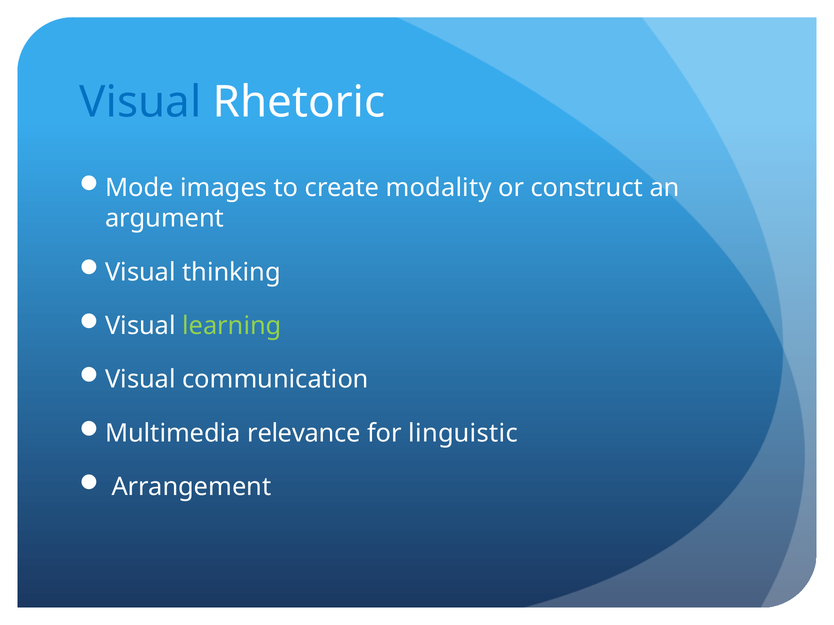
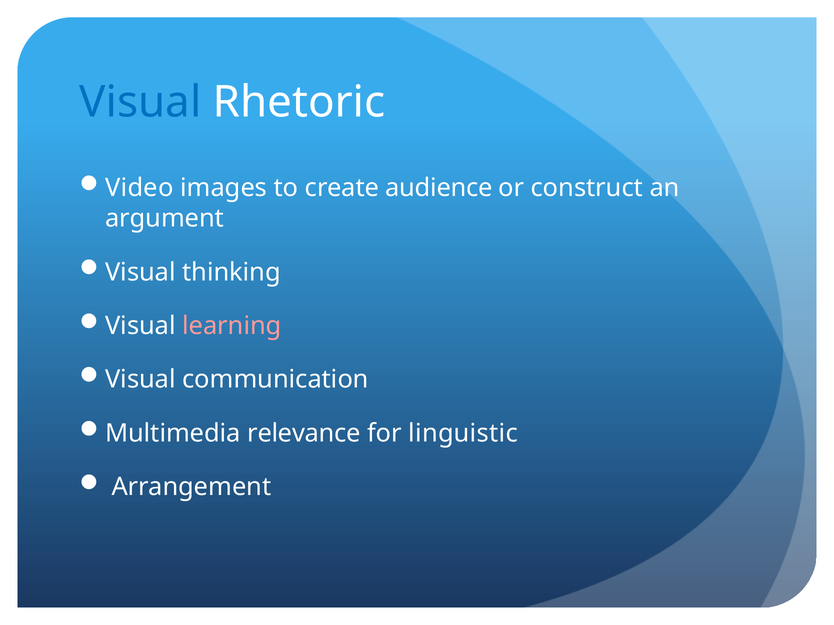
Mode: Mode -> Video
modality: modality -> audience
learning colour: light green -> pink
